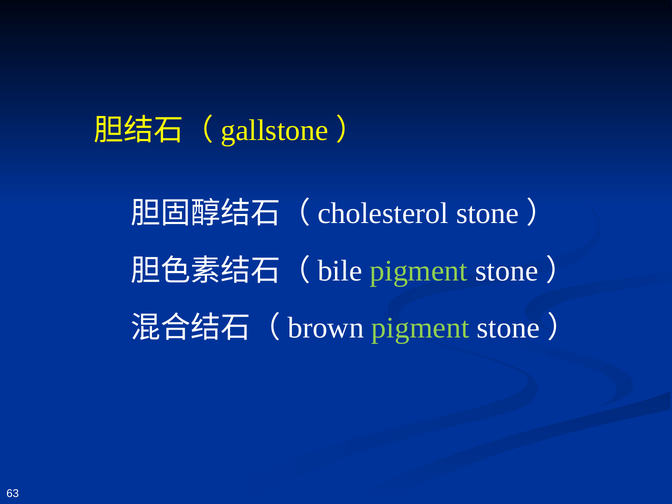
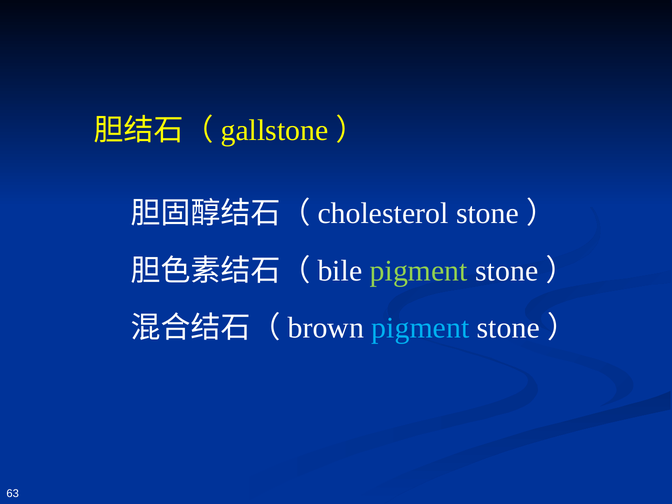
pigment at (420, 328) colour: light green -> light blue
